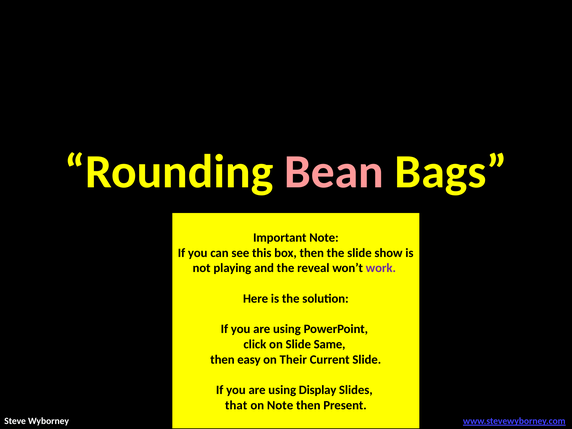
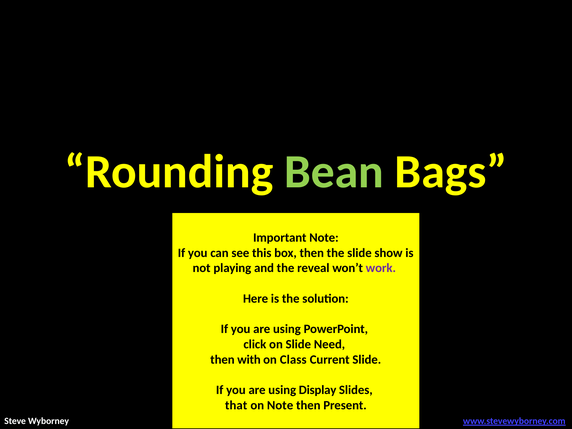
Bean colour: pink -> light green
Same: Same -> Need
easy: easy -> with
Their: Their -> Class
